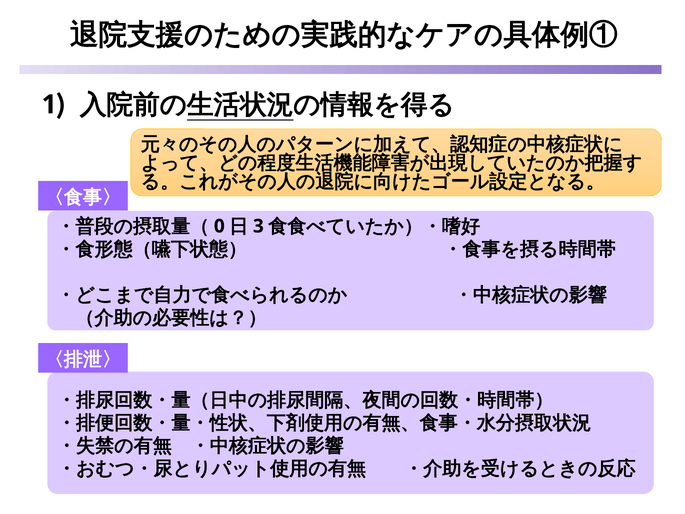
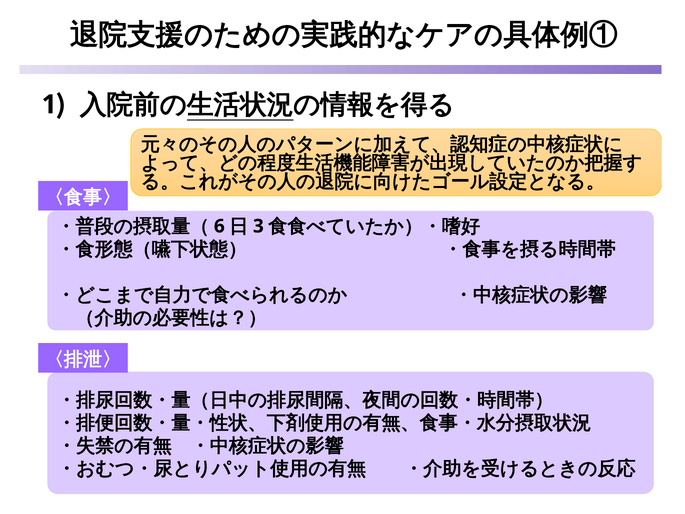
0: 0 -> 6
